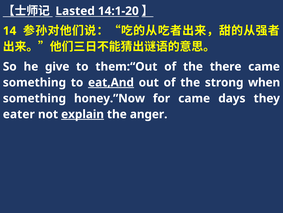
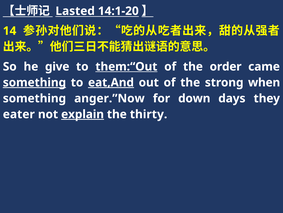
them:“Out underline: none -> present
there: there -> order
something at (34, 82) underline: none -> present
honey.”Now: honey.”Now -> anger.”Now
for came: came -> down
anger: anger -> thirty
